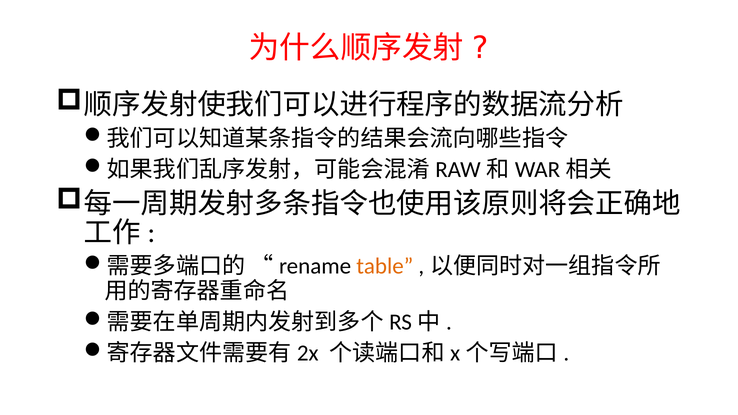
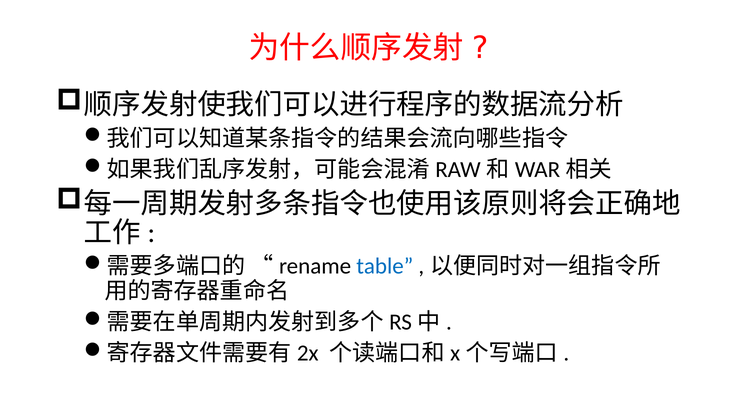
table colour: orange -> blue
